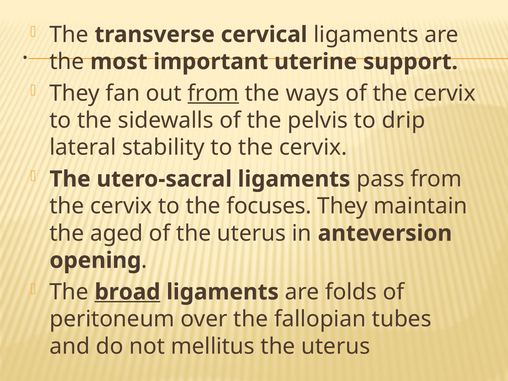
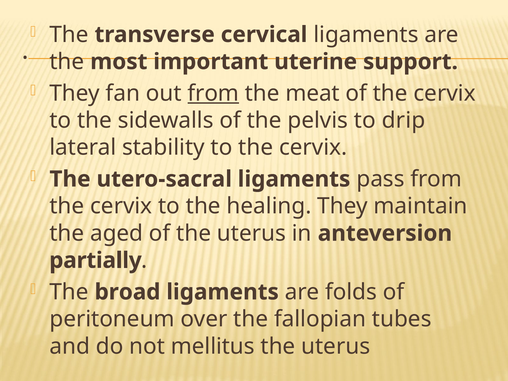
ways: ways -> meat
focuses: focuses -> healing
opening: opening -> partially
broad underline: present -> none
